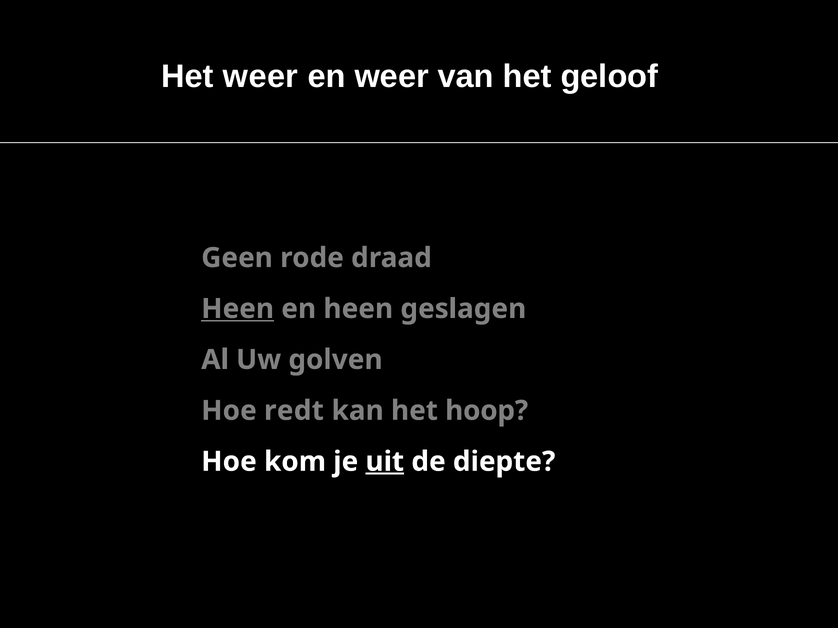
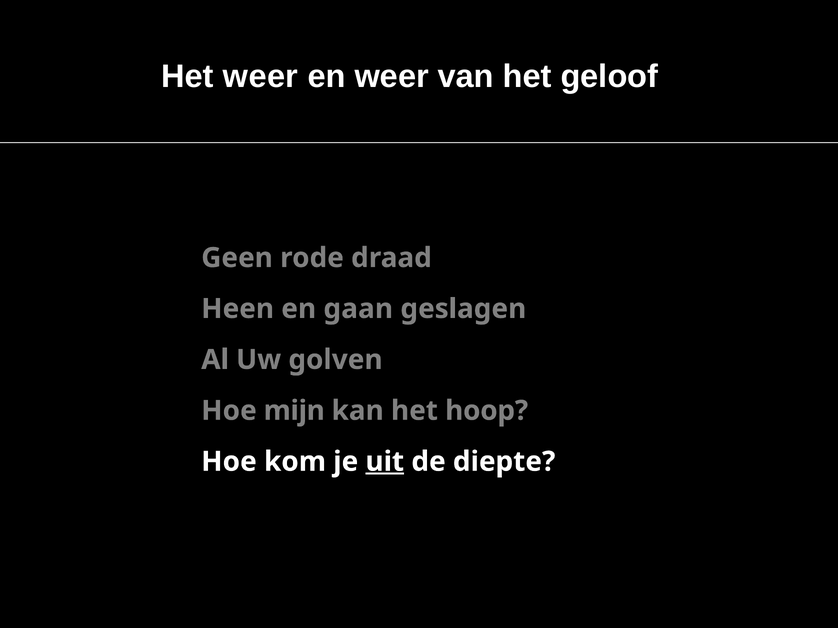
Heen at (238, 309) underline: present -> none
en heen: heen -> gaan
redt: redt -> mijn
